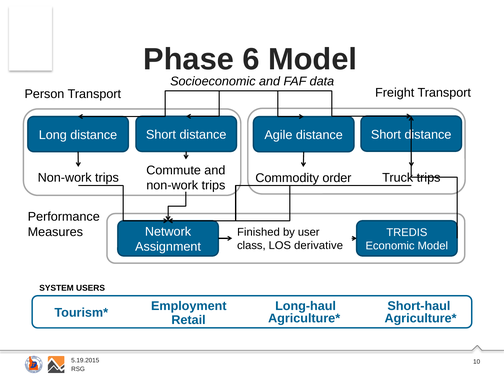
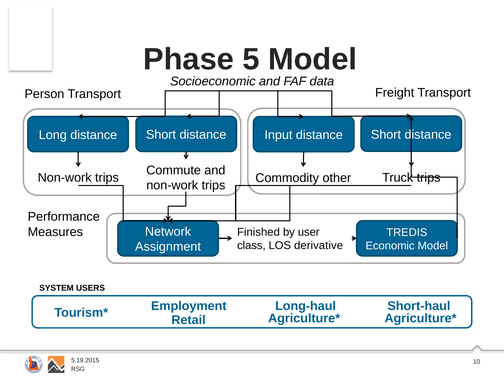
6: 6 -> 5
Agile: Agile -> Input
order: order -> other
